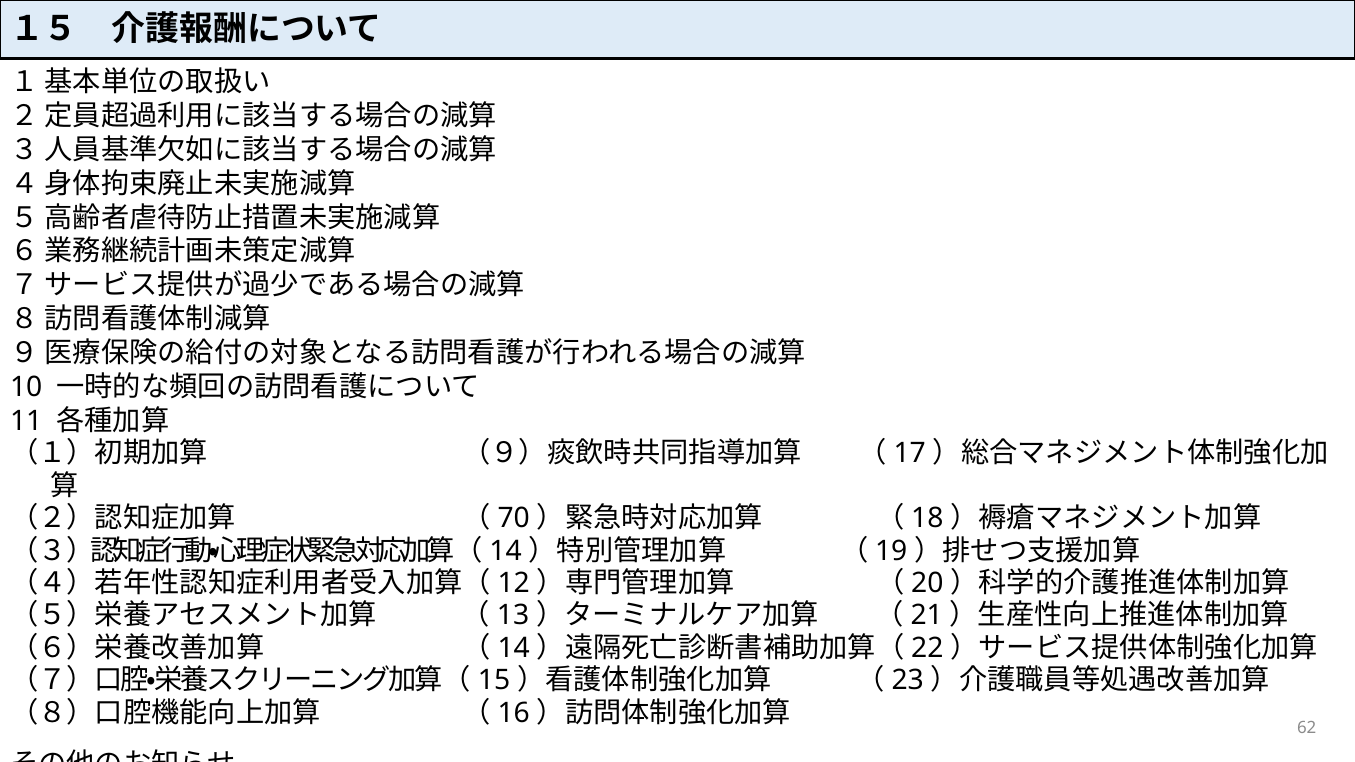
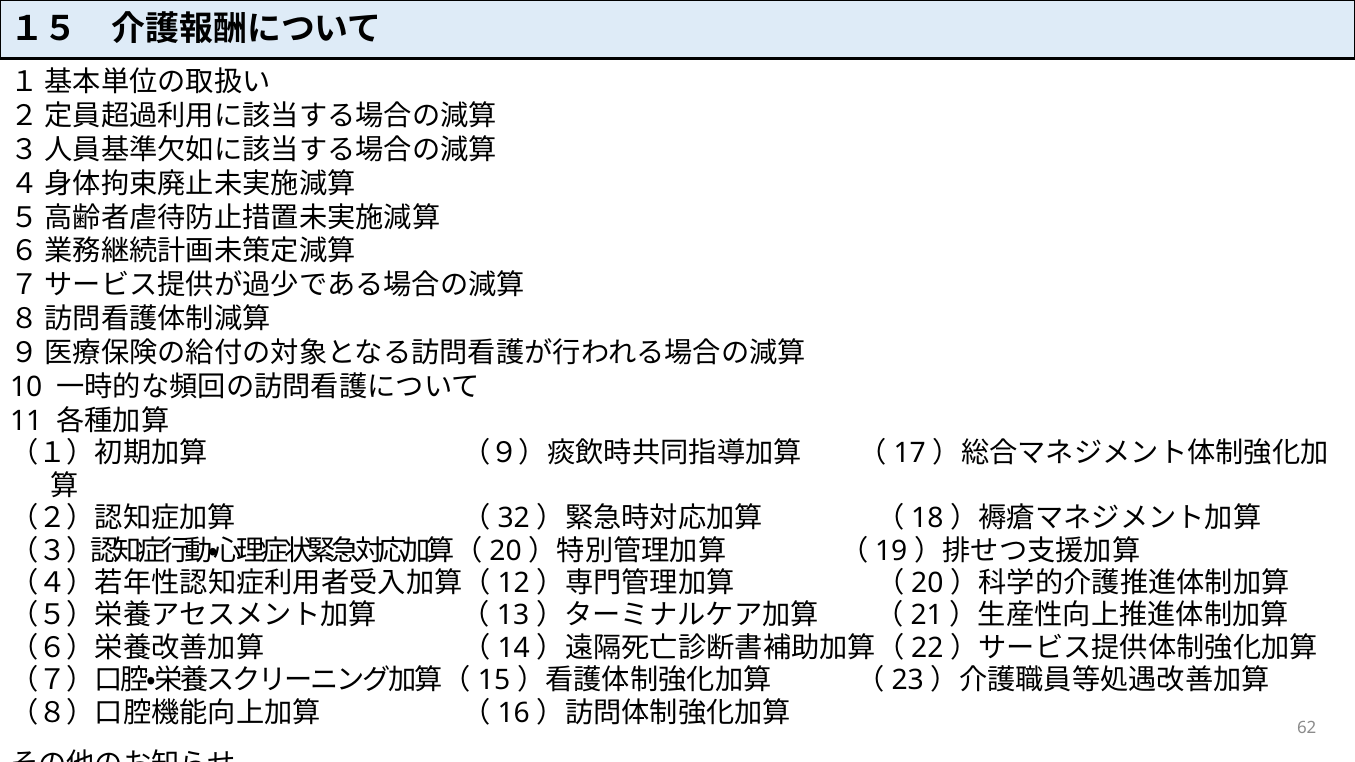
70: 70 -> 32
14 at (506, 551): 14 -> 20
